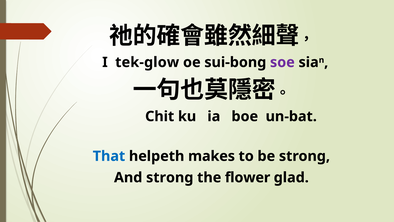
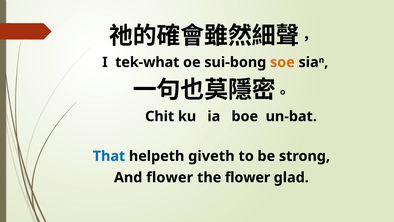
tek-glow: tek-glow -> tek-what
soe colour: purple -> orange
makes: makes -> giveth
And strong: strong -> flower
